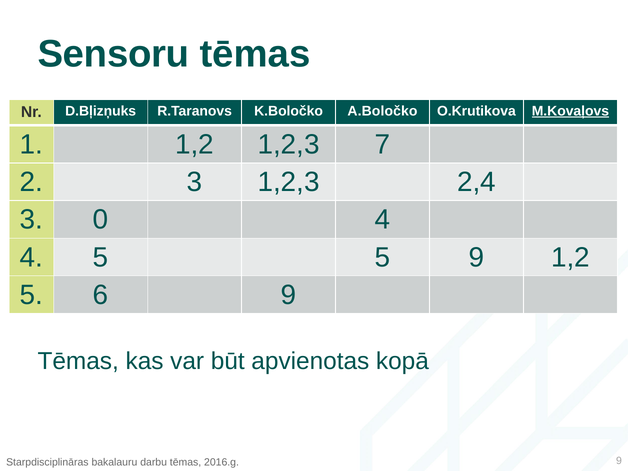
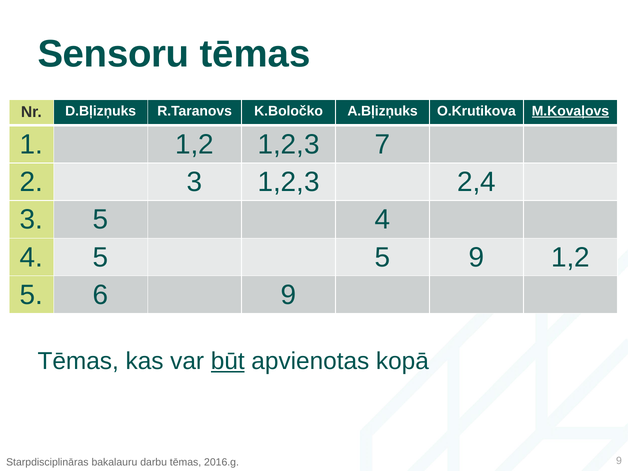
A.Boločko: A.Boločko -> A.Bļizņuks
3 0: 0 -> 5
būt underline: none -> present
